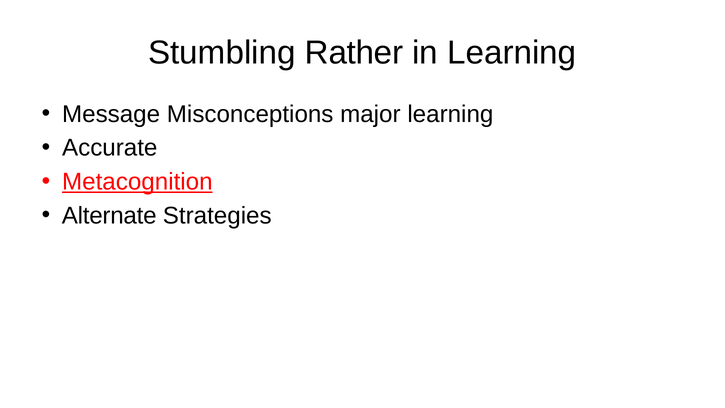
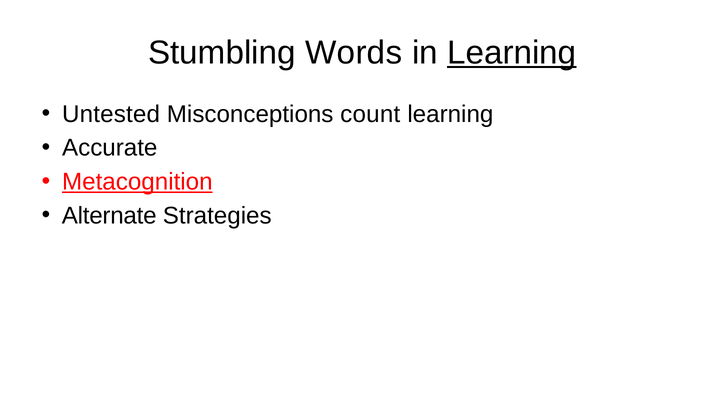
Rather: Rather -> Words
Learning at (512, 53) underline: none -> present
Message: Message -> Untested
major: major -> count
